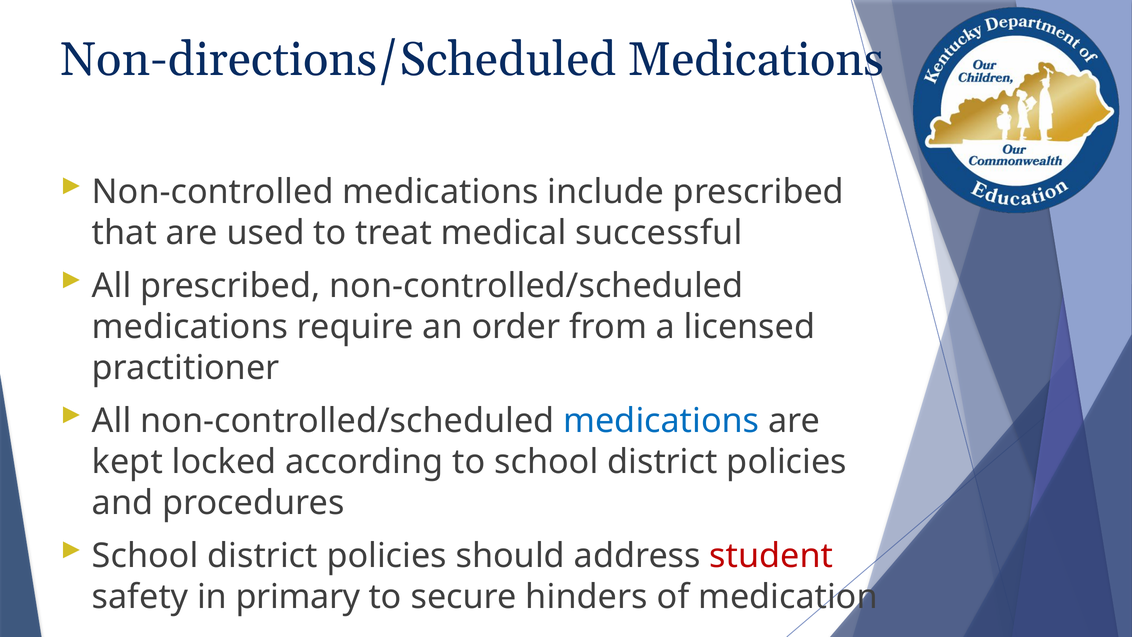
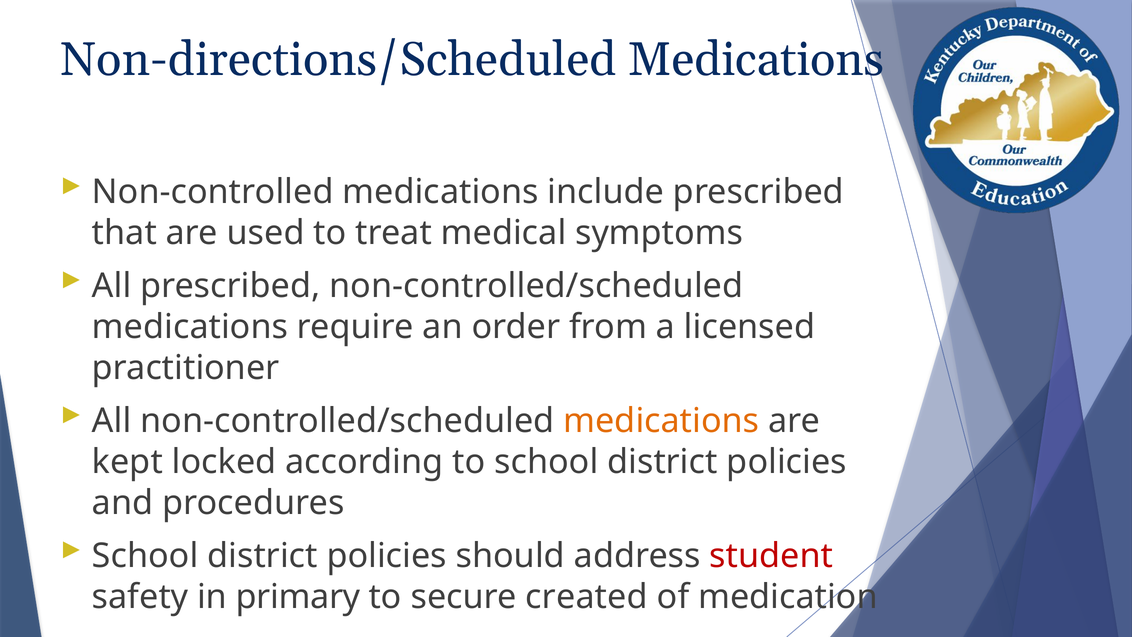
successful: successful -> symptoms
medications at (661, 421) colour: blue -> orange
hinders: hinders -> created
